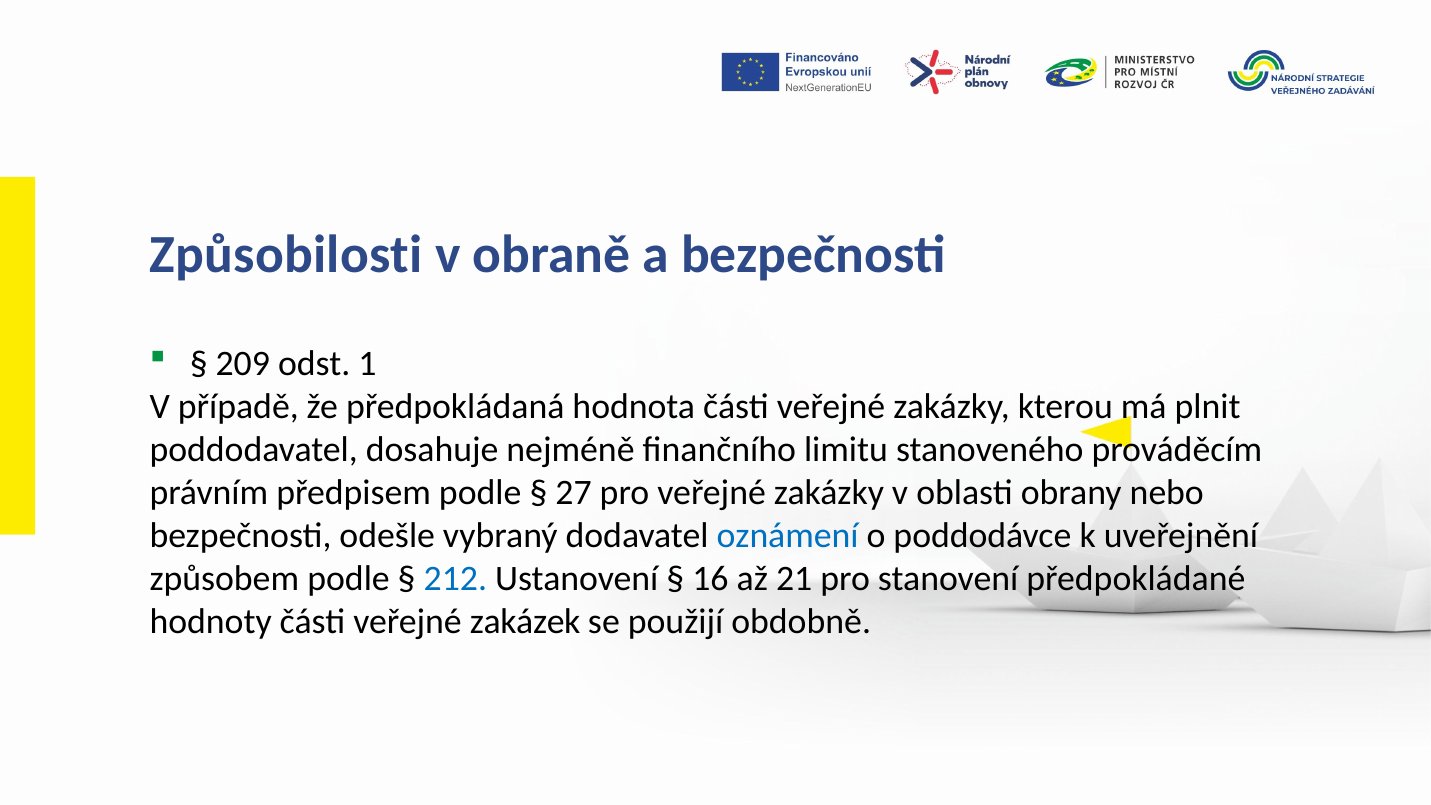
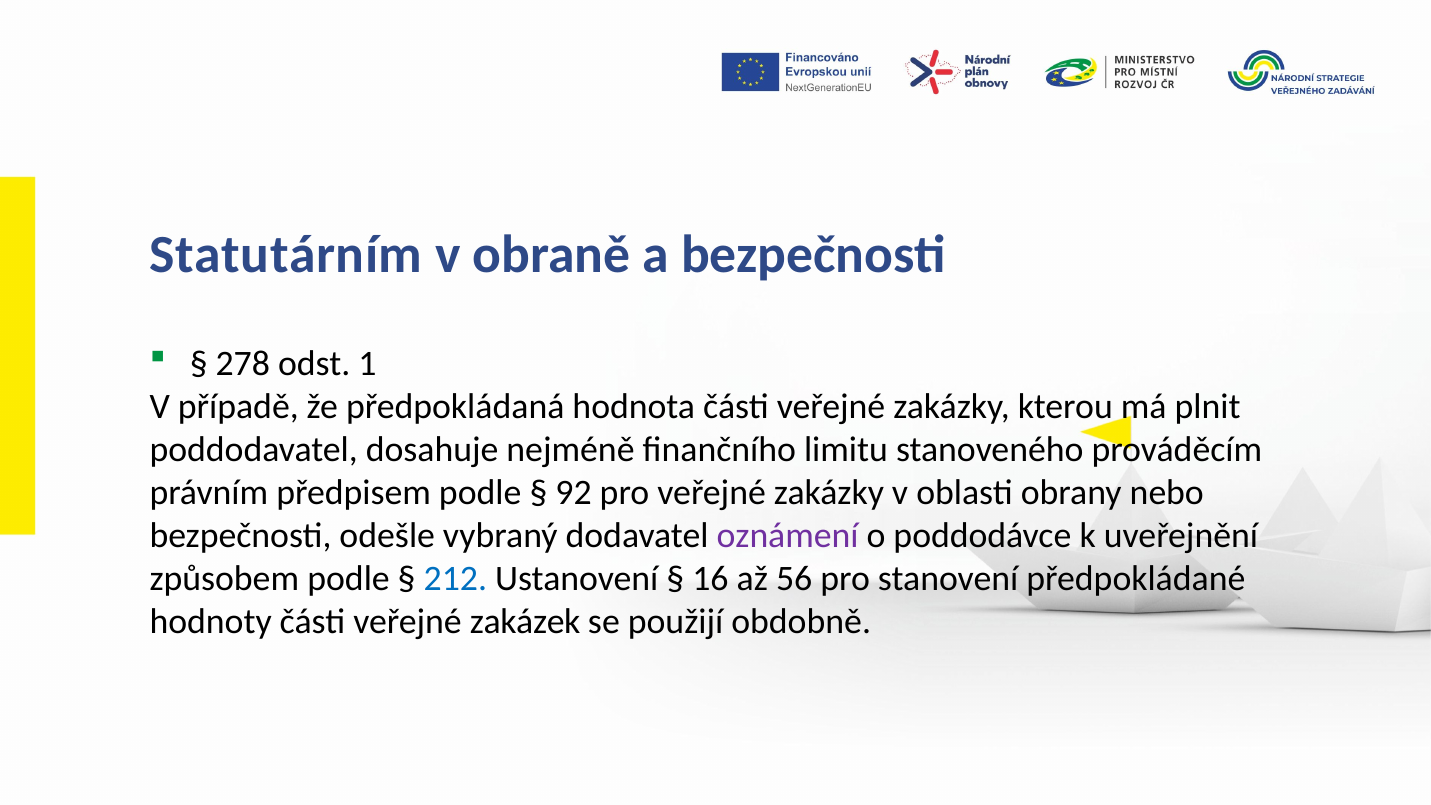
Způsobilosti: Způsobilosti -> Statutárním
209: 209 -> 278
27: 27 -> 92
oznámení colour: blue -> purple
21: 21 -> 56
